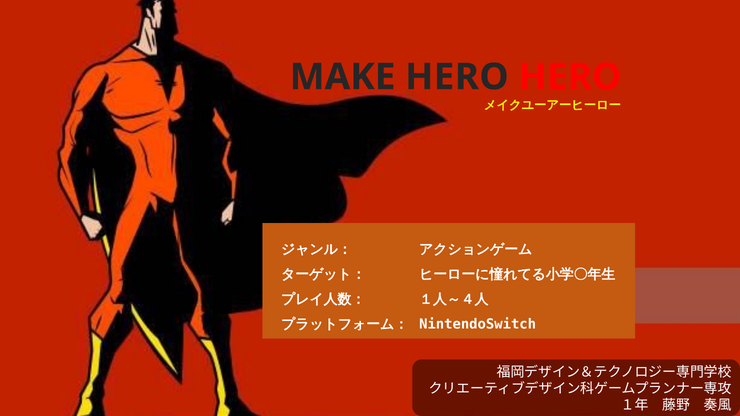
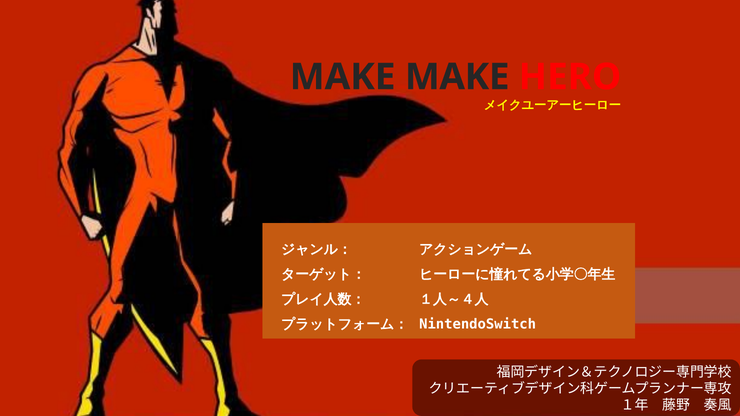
MAKE HERO: HERO -> MAKE
